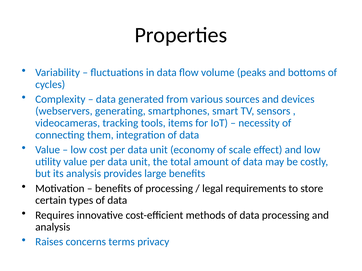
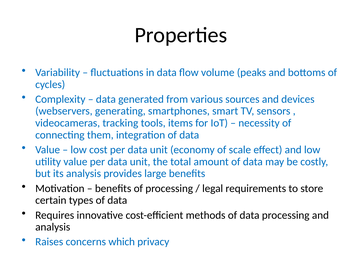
terms: terms -> which
